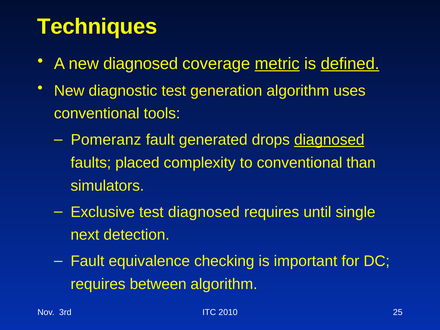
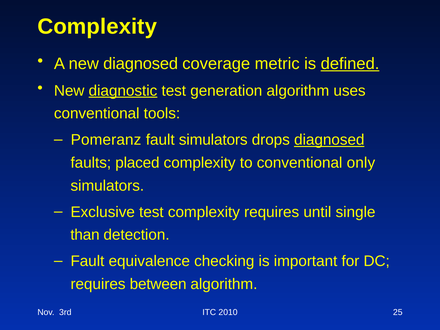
Techniques at (97, 26): Techniques -> Complexity
metric underline: present -> none
diagnostic underline: none -> present
fault generated: generated -> simulators
than: than -> only
test diagnosed: diagnosed -> complexity
next: next -> than
